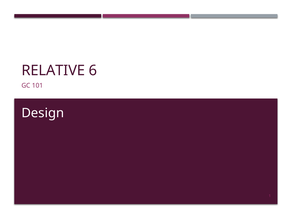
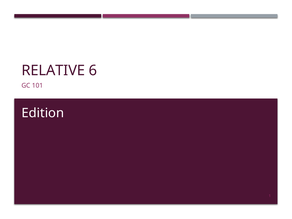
Design: Design -> Edition
